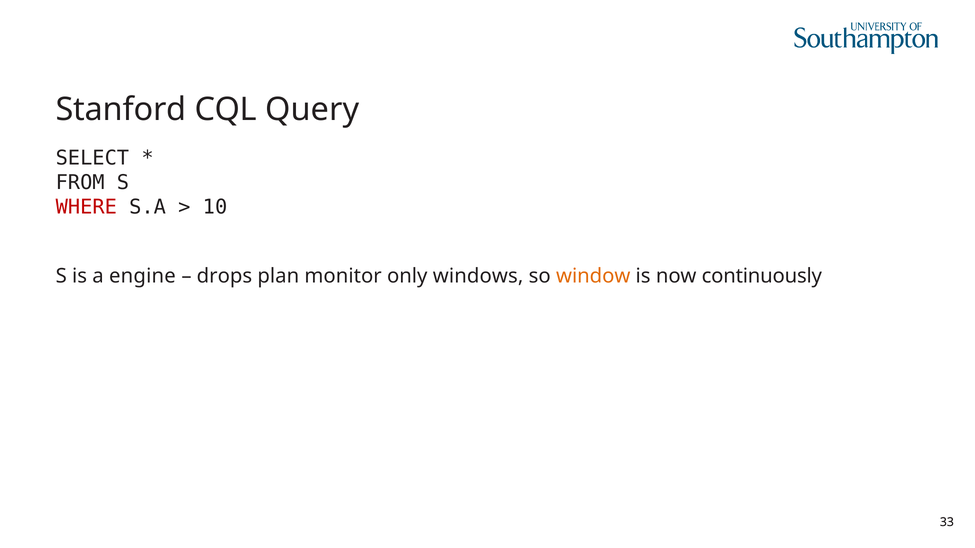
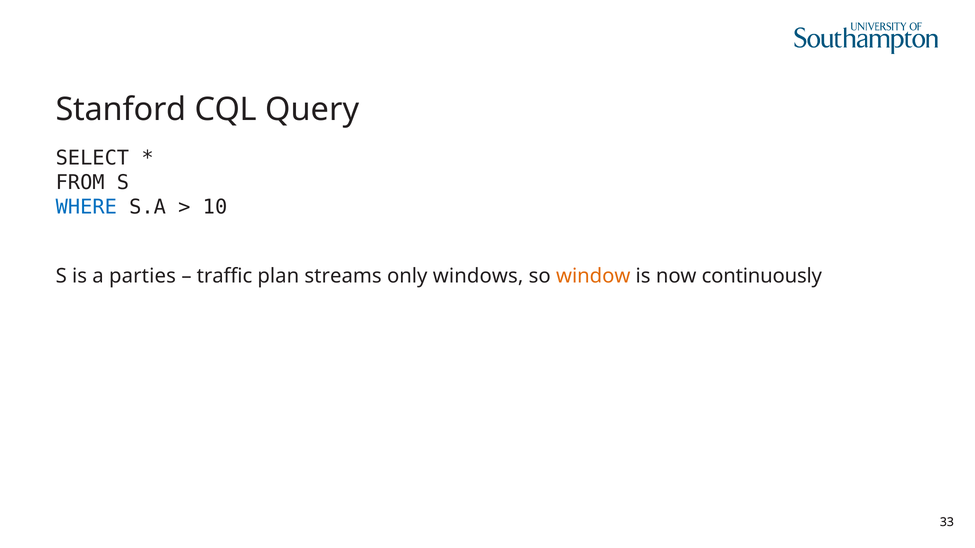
WHERE colour: red -> blue
engine: engine -> parties
drops: drops -> traffic
monitor: monitor -> streams
